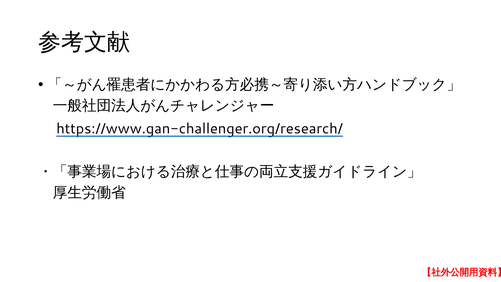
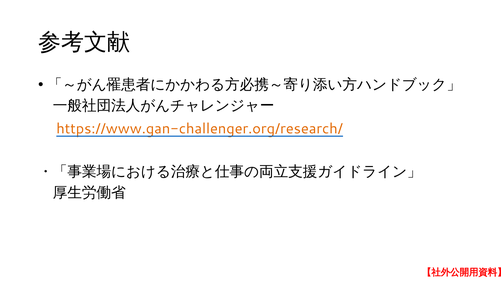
https://www.gan-challenger.org/research/ colour: black -> orange
